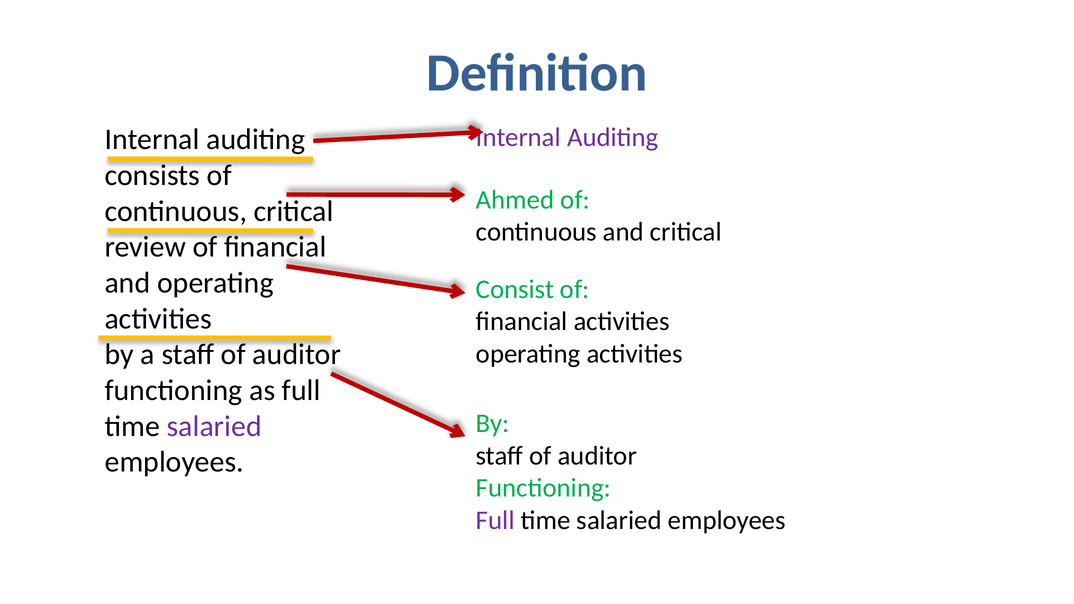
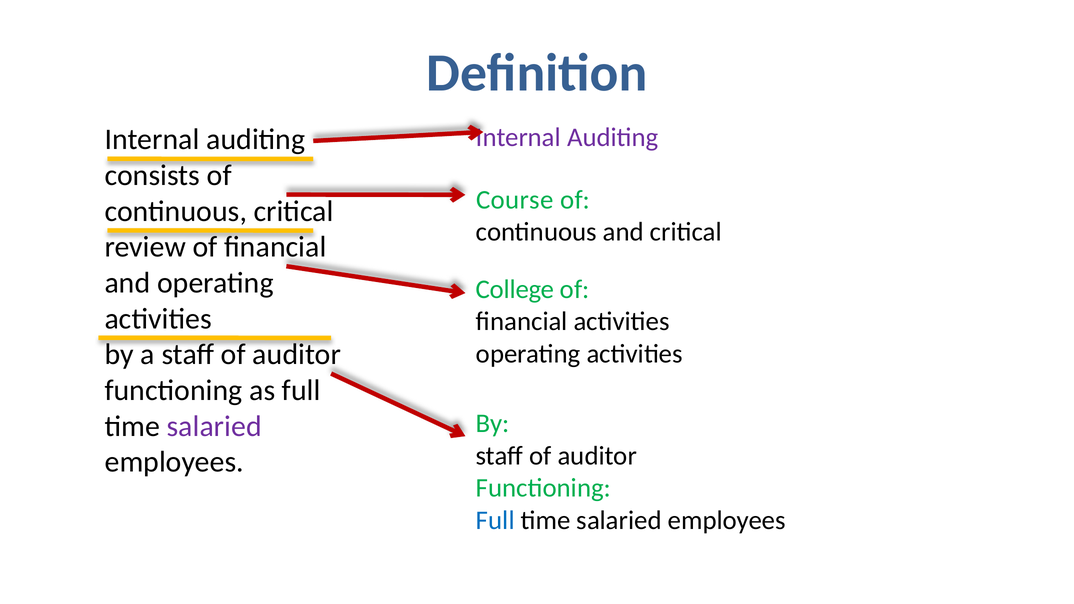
Ahmed: Ahmed -> Course
Consist: Consist -> College
Full at (495, 520) colour: purple -> blue
